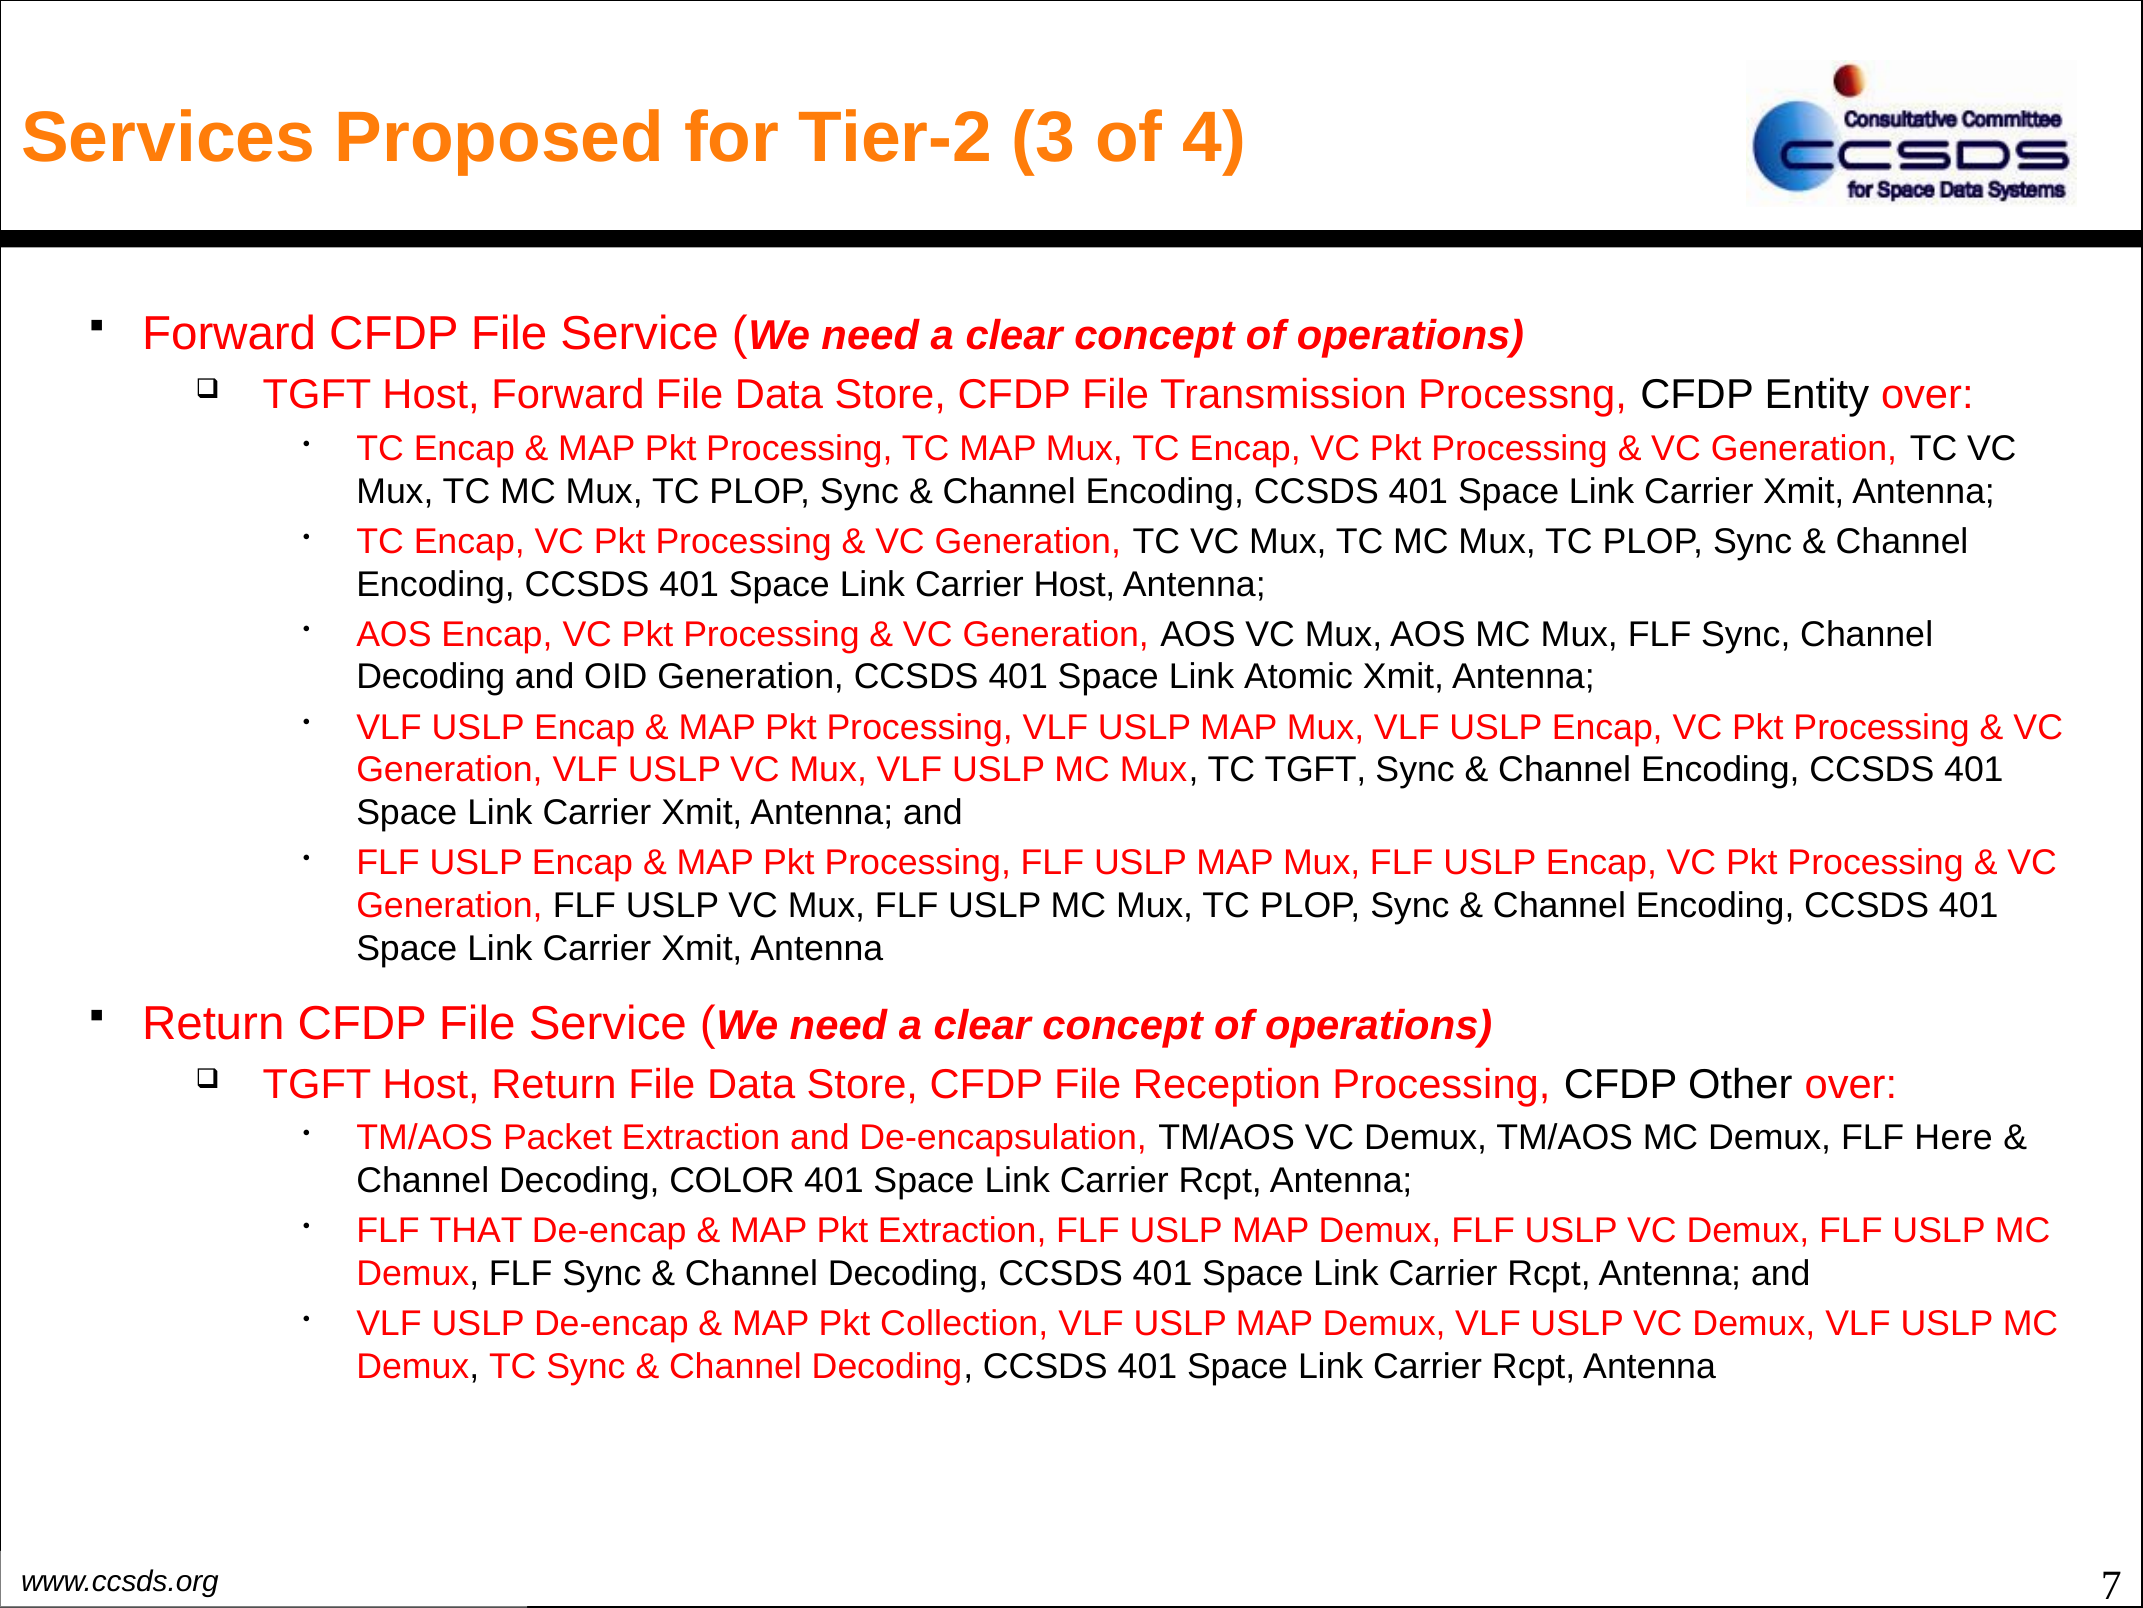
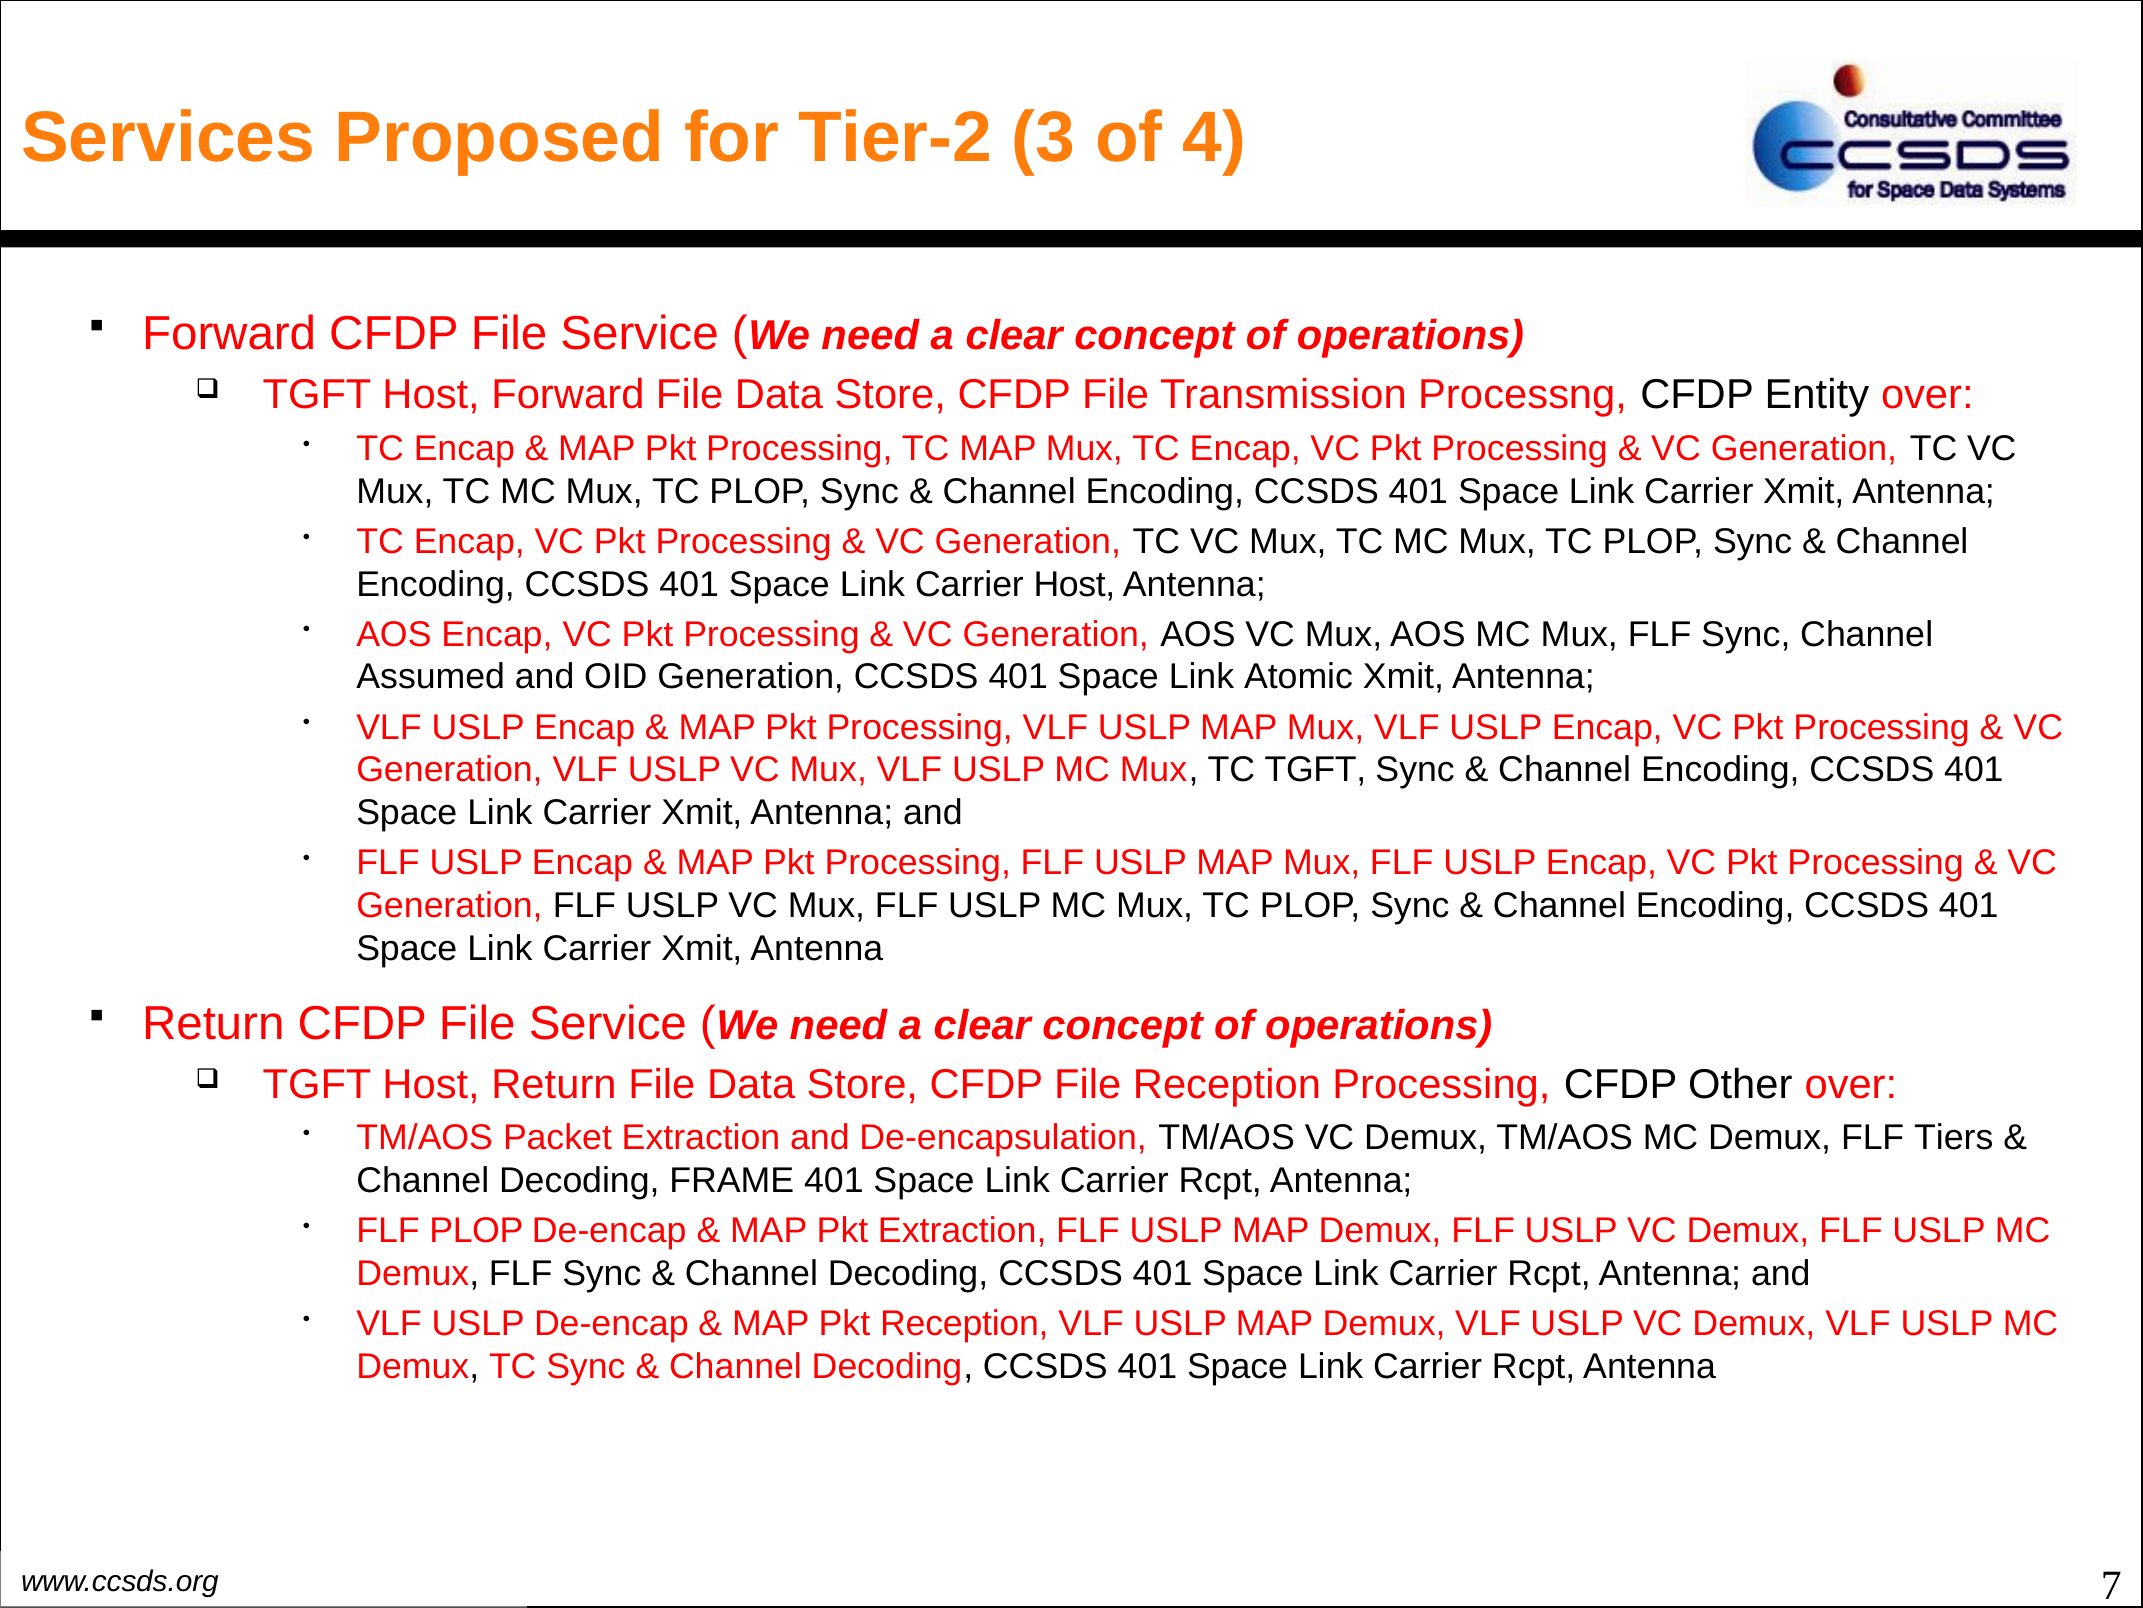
Decoding at (431, 677): Decoding -> Assumed
Here: Here -> Tiers
COLOR: COLOR -> FRAME
FLF THAT: THAT -> PLOP
Pkt Collection: Collection -> Reception
